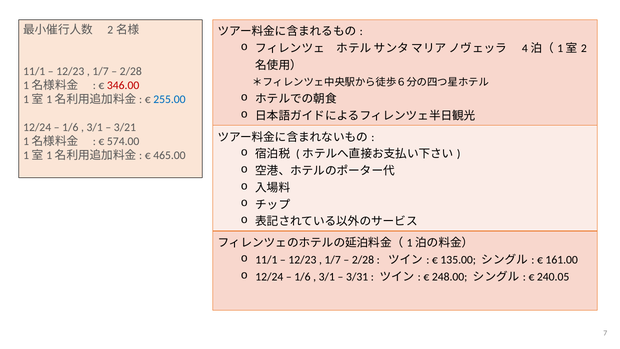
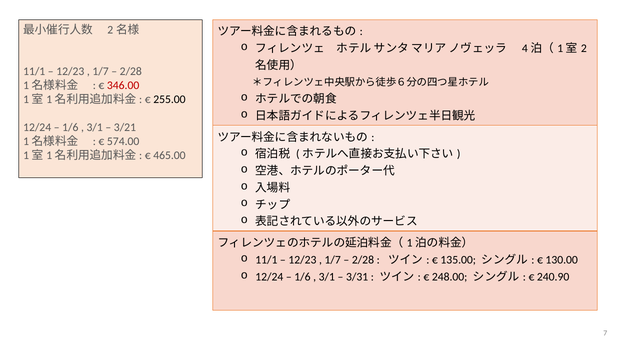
255.00 colour: blue -> black
161.00: 161.00 -> 130.00
240.05: 240.05 -> 240.90
